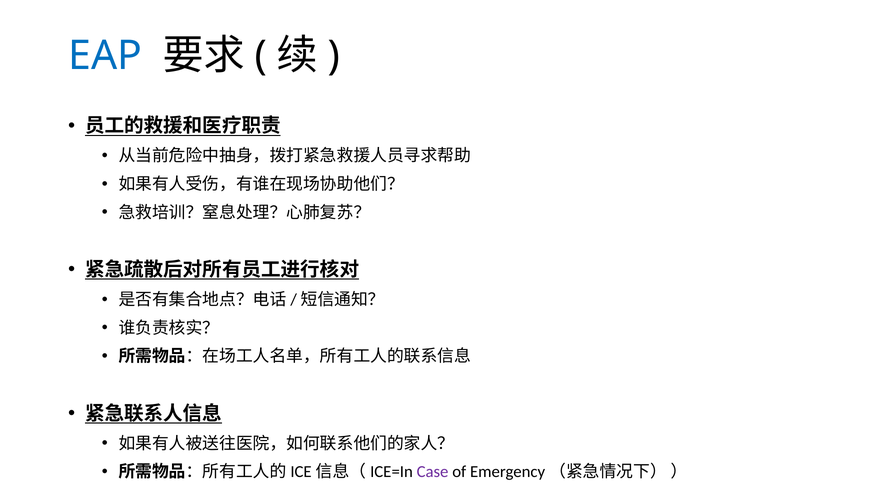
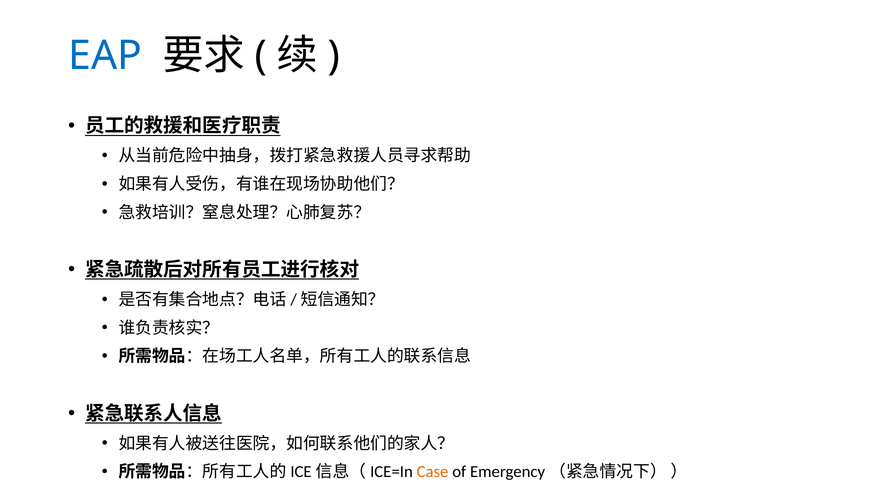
Case colour: purple -> orange
